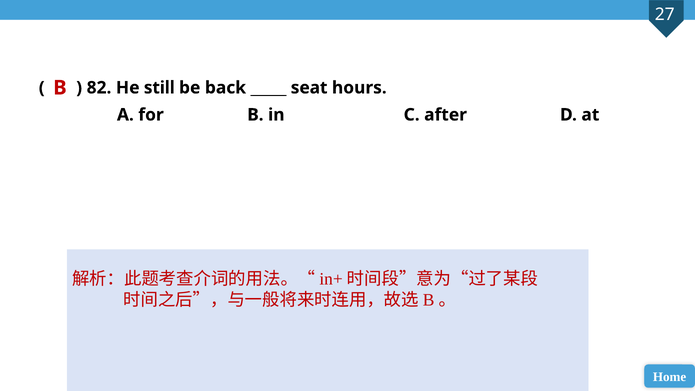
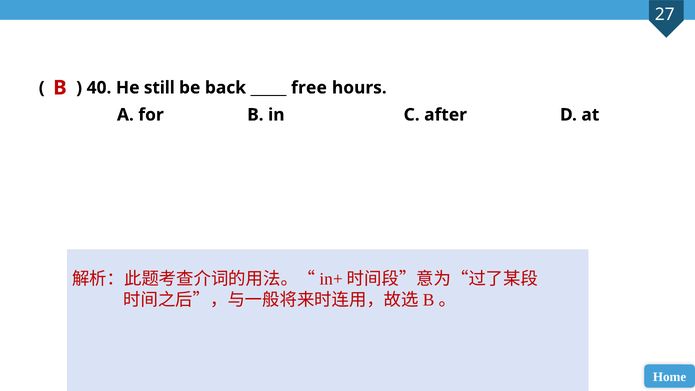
82: 82 -> 40
seat: seat -> free
